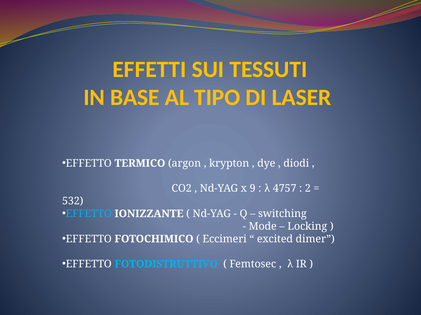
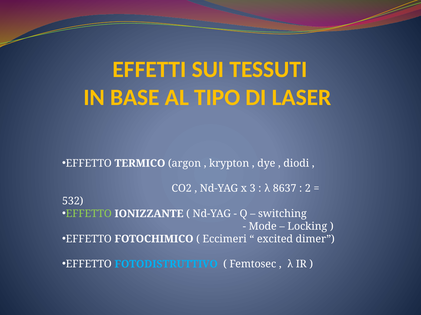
9: 9 -> 3
4757: 4757 -> 8637
EFFETTO at (89, 214) colour: light blue -> light green
